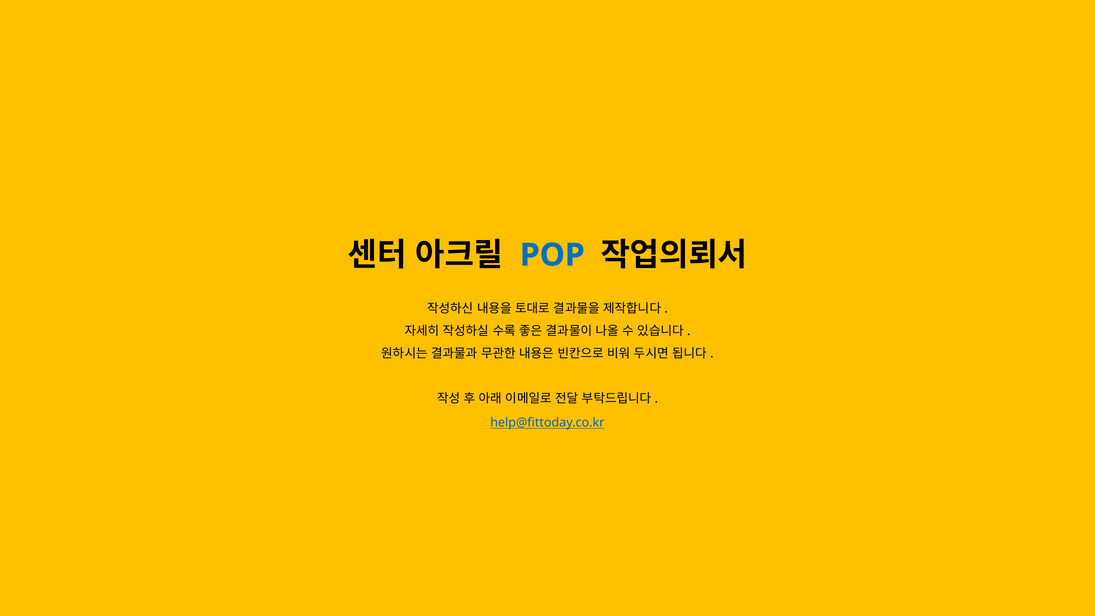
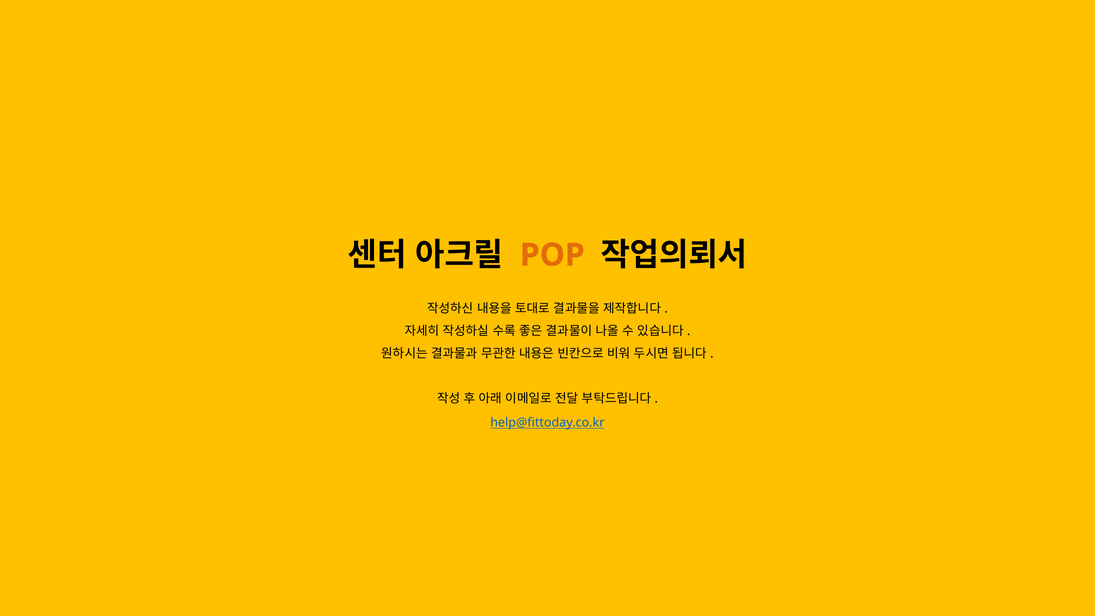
POP colour: blue -> orange
